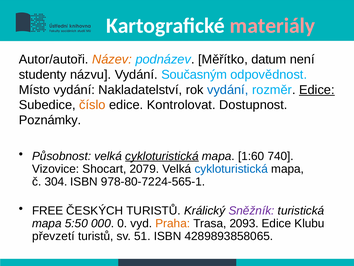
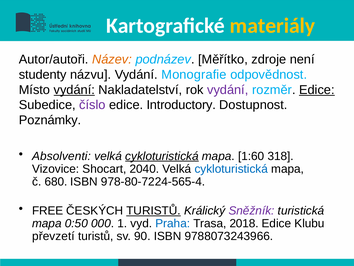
materiály colour: pink -> yellow
datum: datum -> zdroje
Současným: Současným -> Monografie
vydání at (74, 90) underline: none -> present
vydání at (228, 90) colour: blue -> purple
číslo colour: orange -> purple
Kontrolovat: Kontrolovat -> Introductory
Působnost: Působnost -> Absolventi
740: 740 -> 318
2079: 2079 -> 2040
304: 304 -> 680
978-80-7224-565-1: 978-80-7224-565-1 -> 978-80-7224-565-4
TURISTŮ at (153, 210) underline: none -> present
5:50: 5:50 -> 0:50
0: 0 -> 1
Praha colour: orange -> blue
2093: 2093 -> 2018
51: 51 -> 90
4289893858065: 4289893858065 -> 9788073243966
